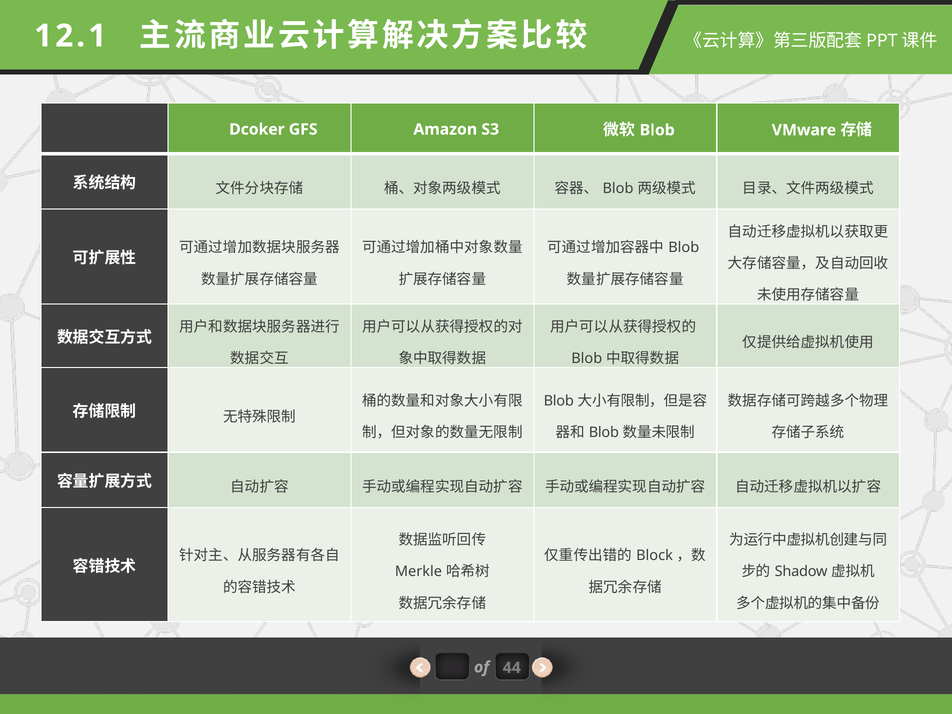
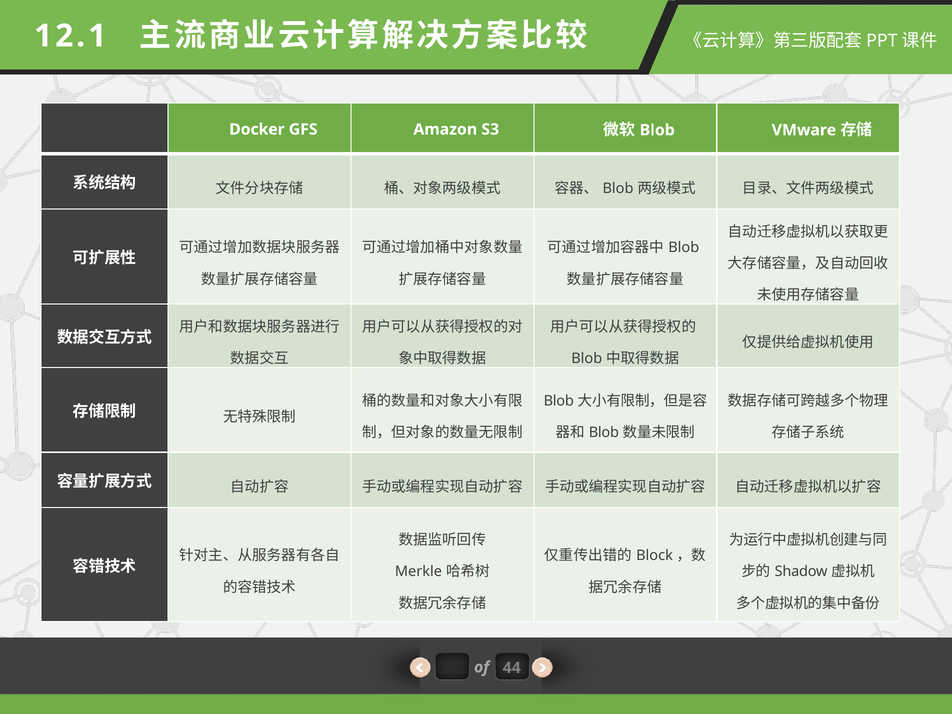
Dcoker: Dcoker -> Docker
